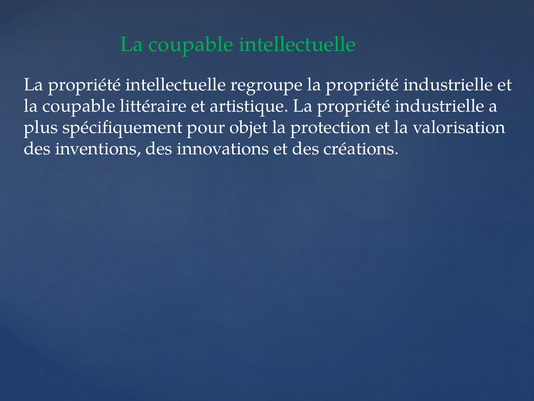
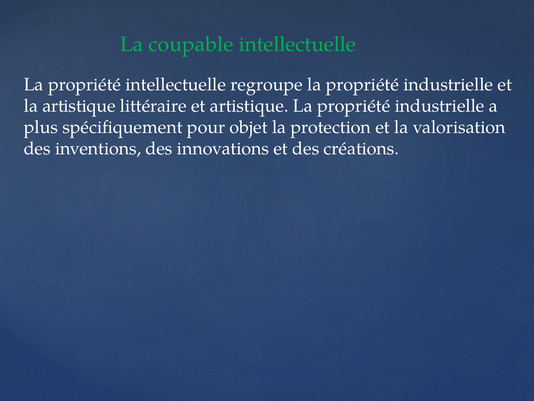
coupable at (79, 106): coupable -> artistique
